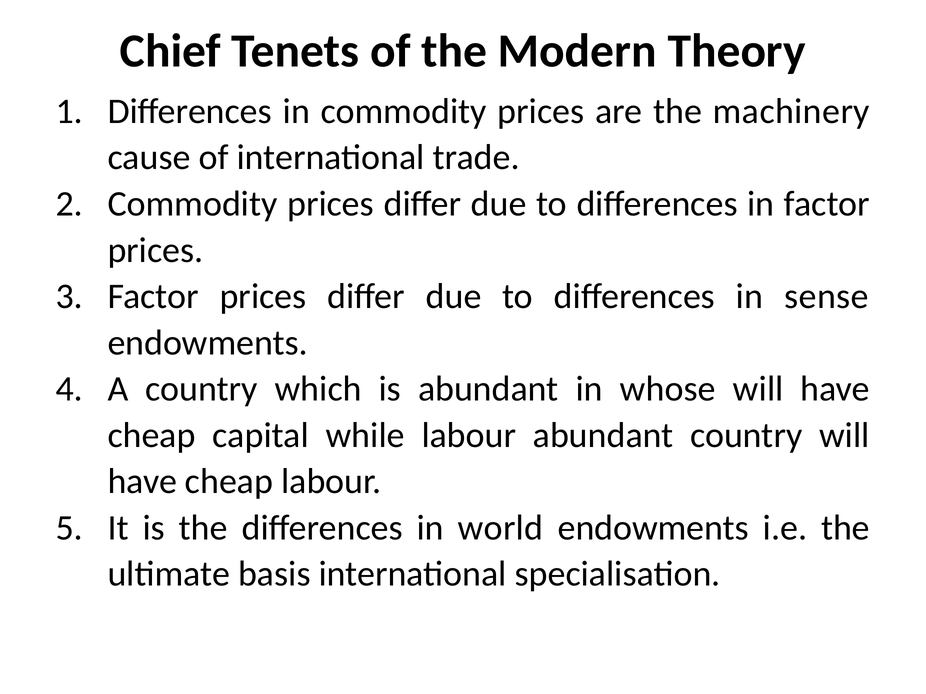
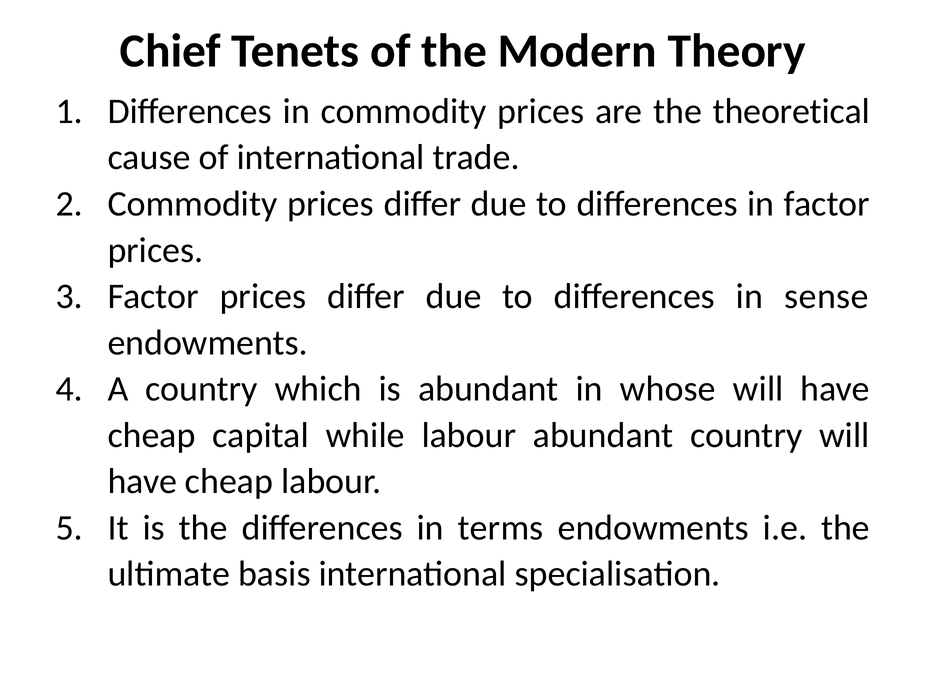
machinery: machinery -> theoretical
world: world -> terms
